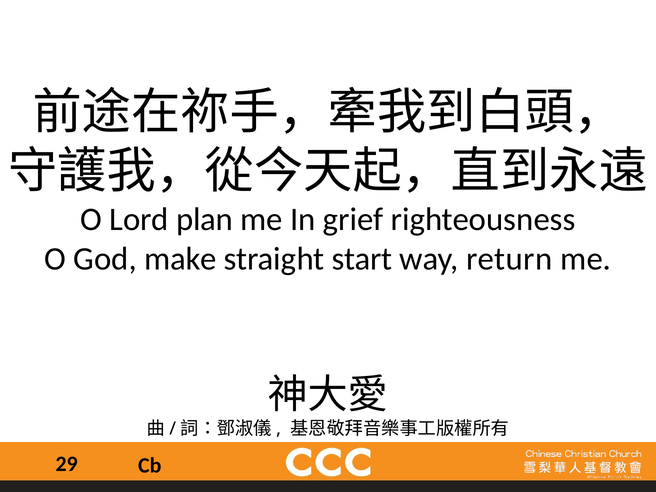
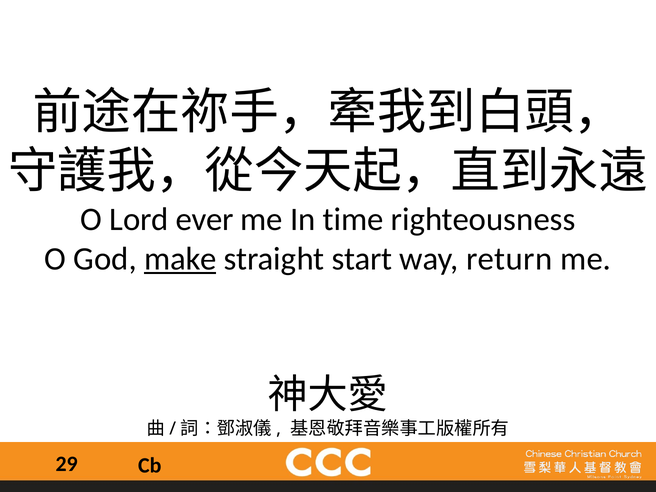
plan: plan -> ever
grief: grief -> time
make underline: none -> present
